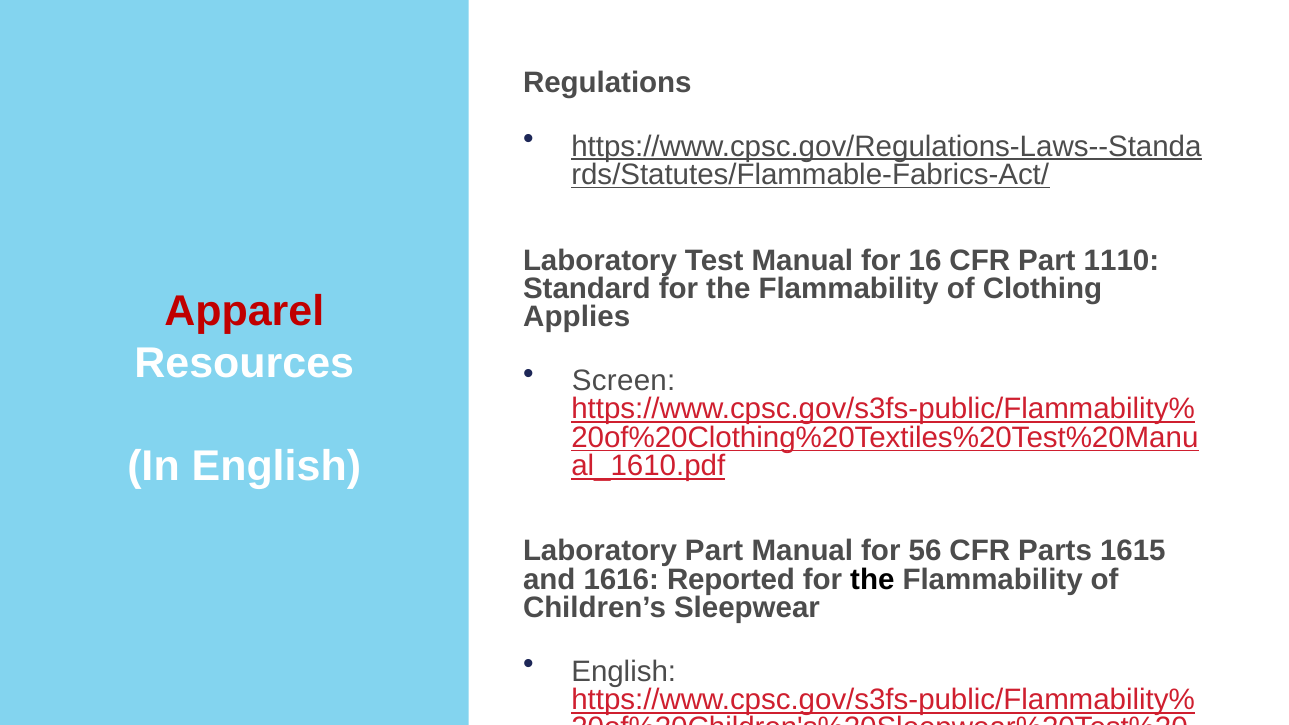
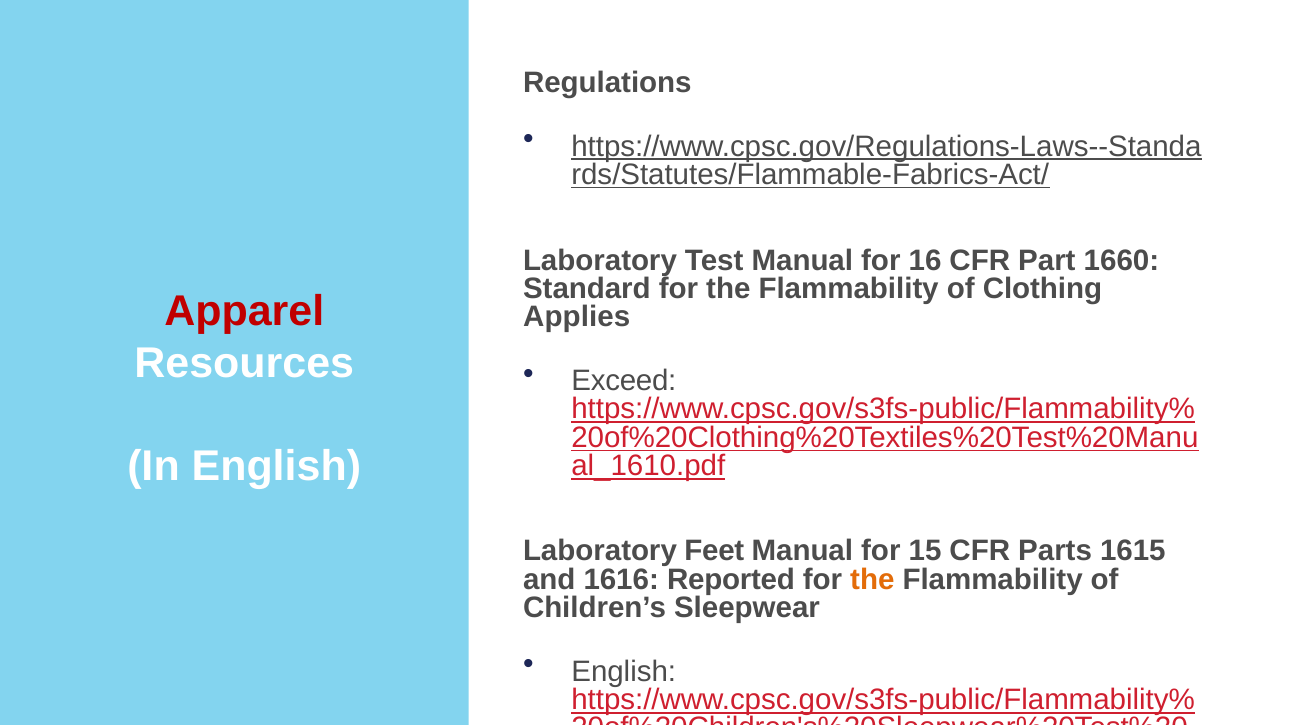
1110: 1110 -> 1660
Screen: Screen -> Exceed
Laboratory Part: Part -> Feet
56: 56 -> 15
the at (872, 579) colour: black -> orange
